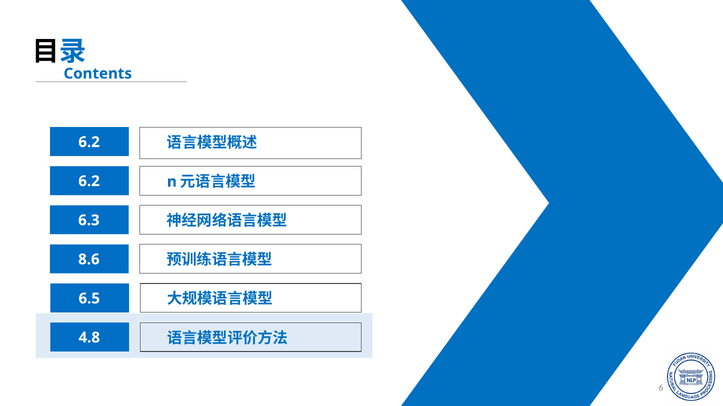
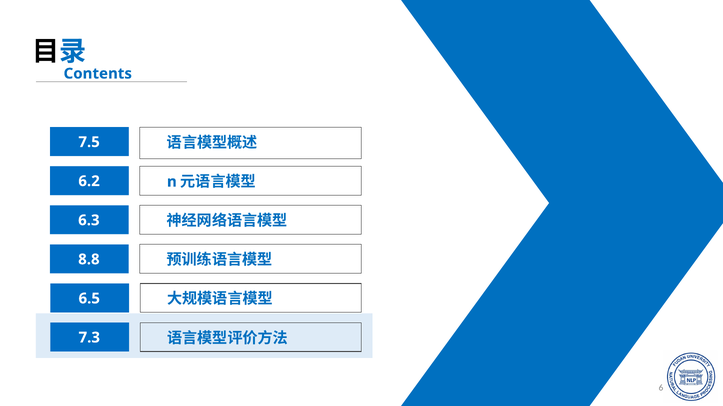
6.2 at (89, 142): 6.2 -> 7.5
8.6: 8.6 -> 8.8
4.8: 4.8 -> 7.3
